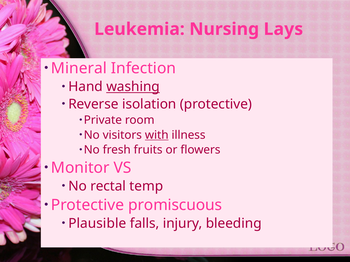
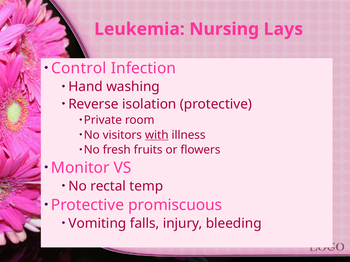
Mineral: Mineral -> Control
washing underline: present -> none
Plausible: Plausible -> Vomiting
